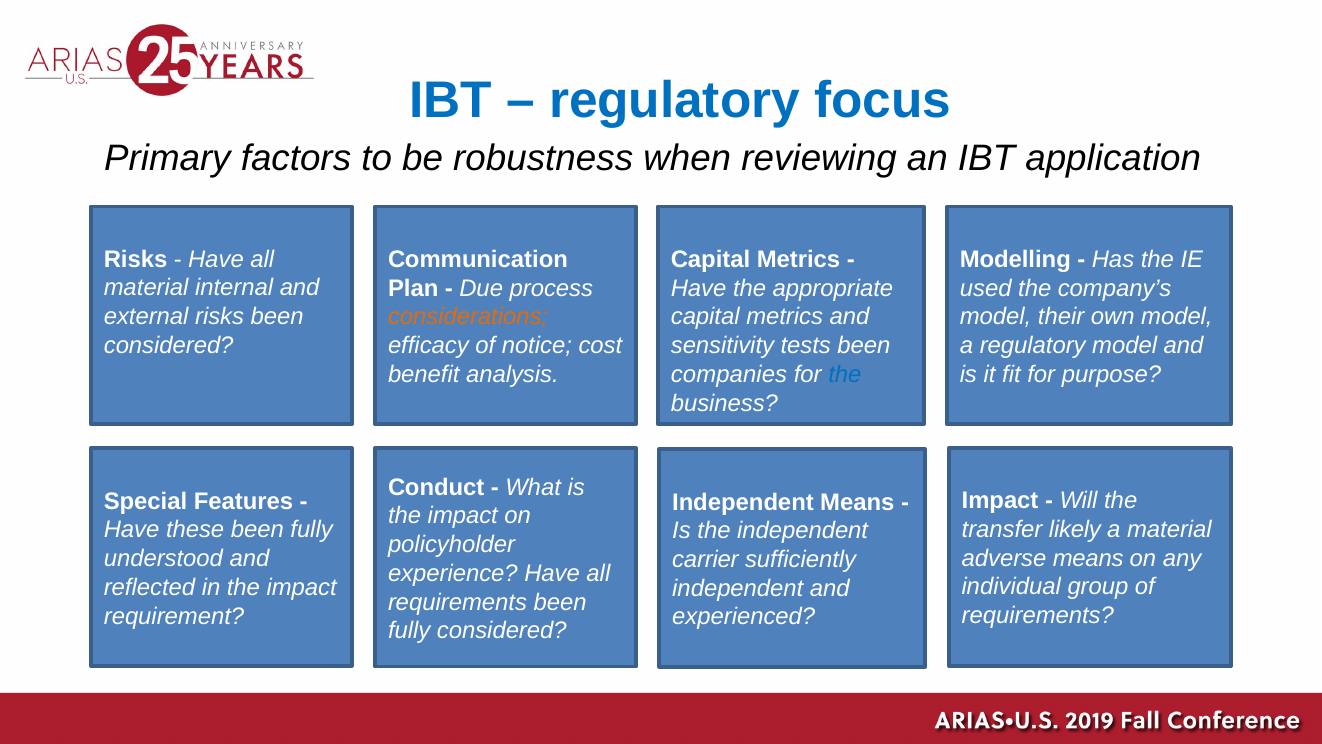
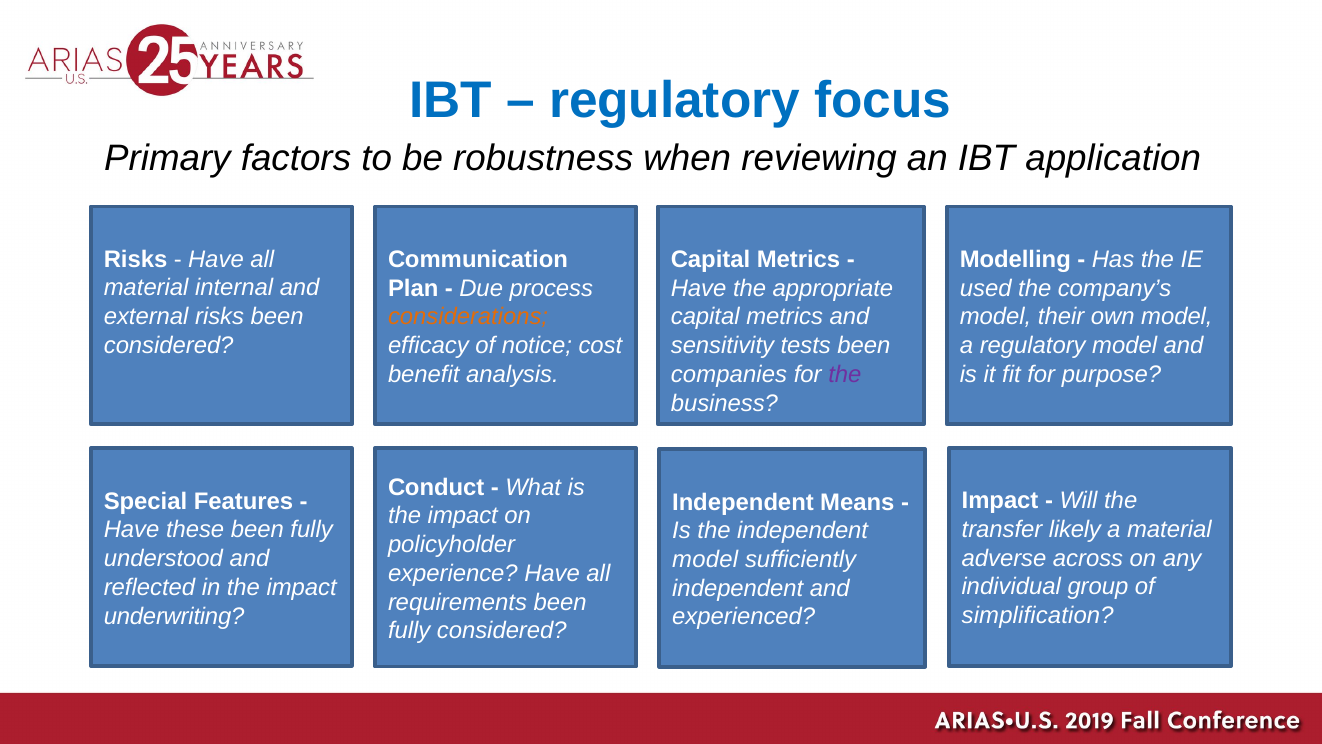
the at (845, 374) colour: blue -> purple
adverse means: means -> across
carrier at (705, 559): carrier -> model
requirements at (1038, 615): requirements -> simplification
requirement: requirement -> underwriting
